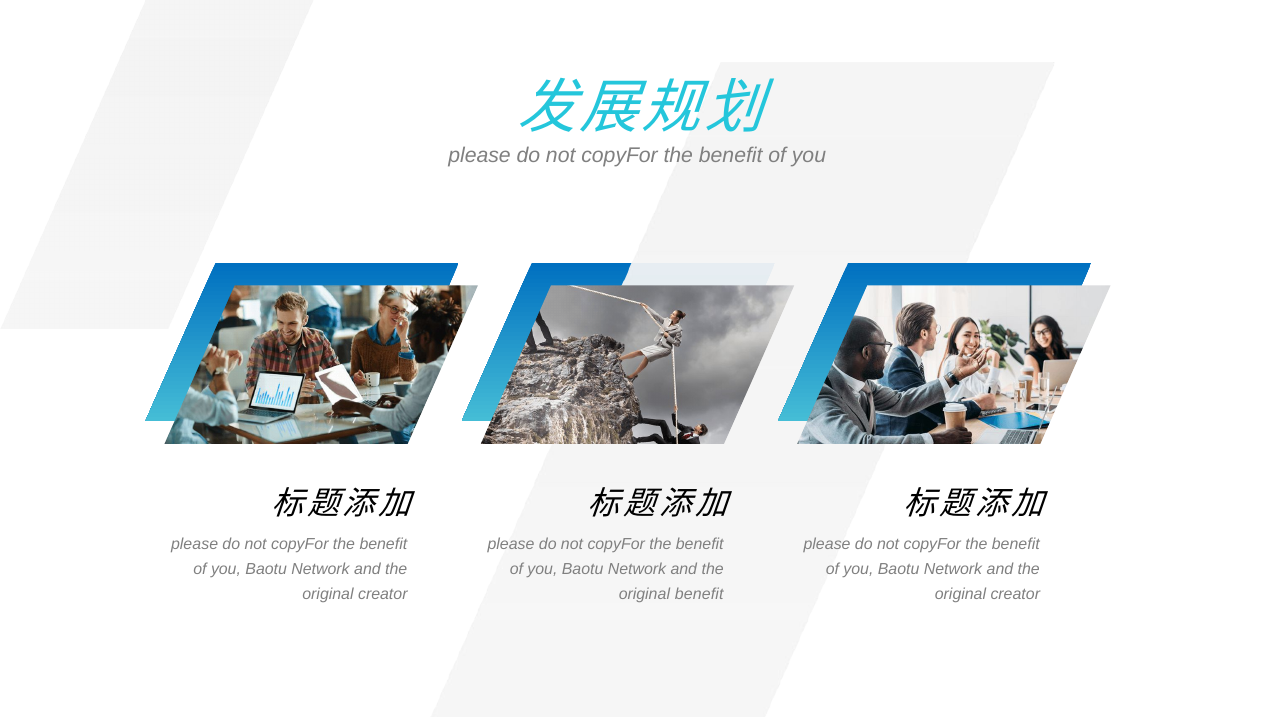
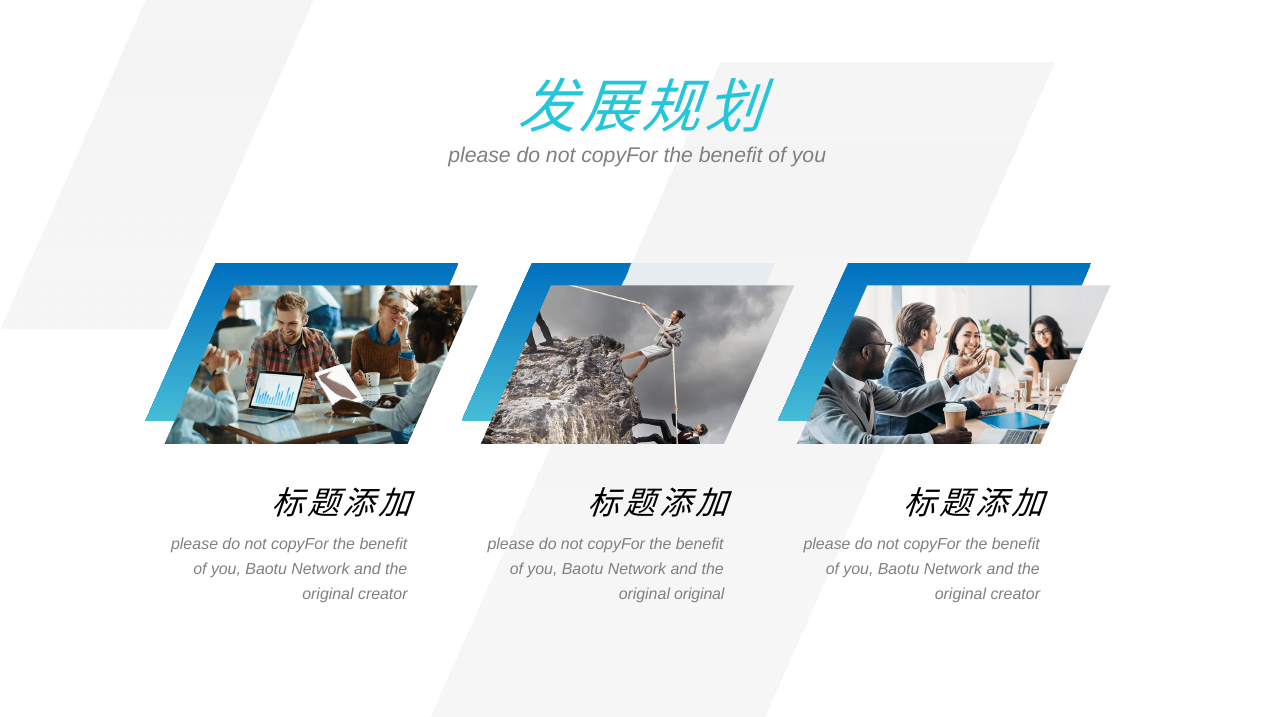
original benefit: benefit -> original
